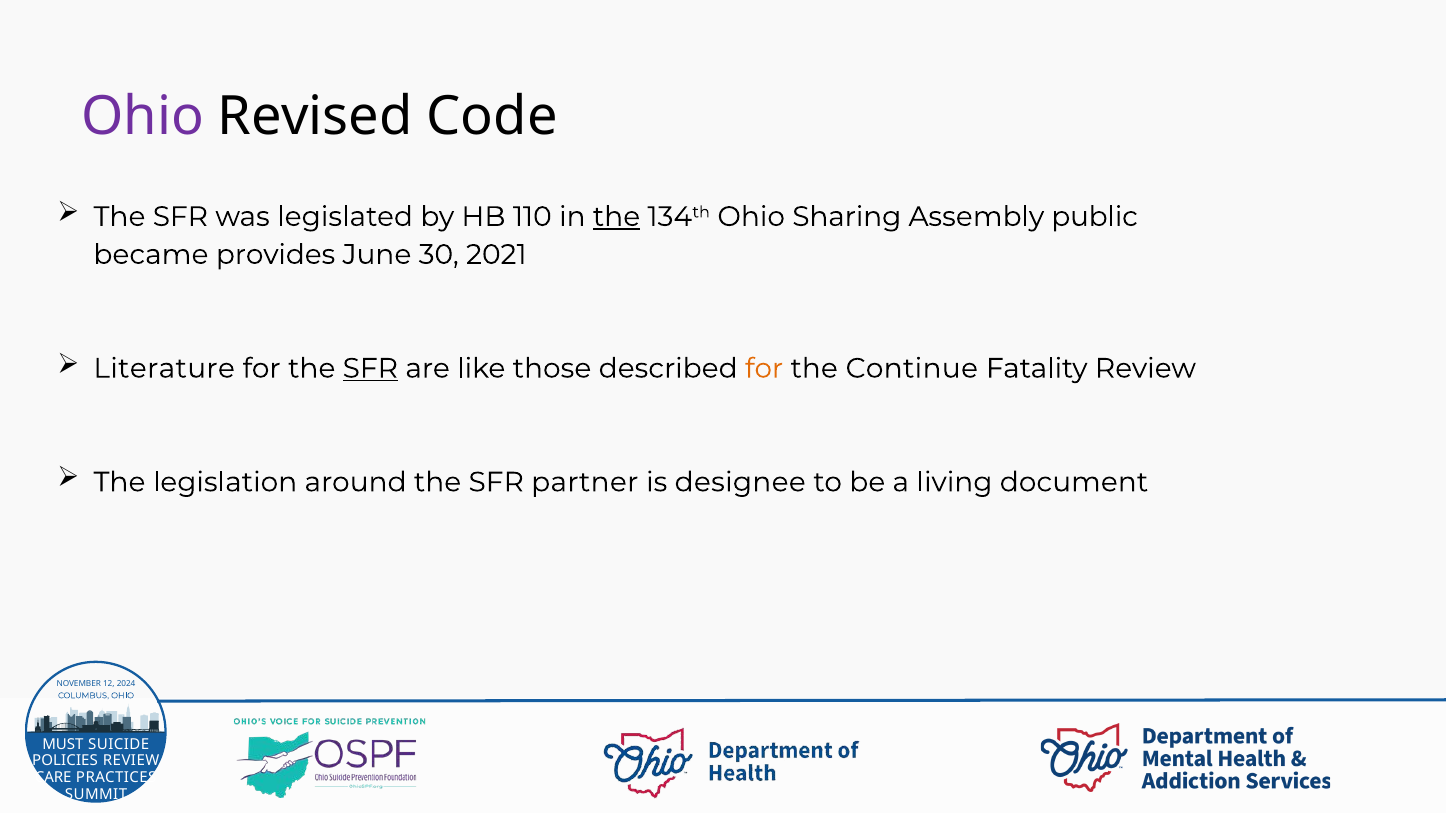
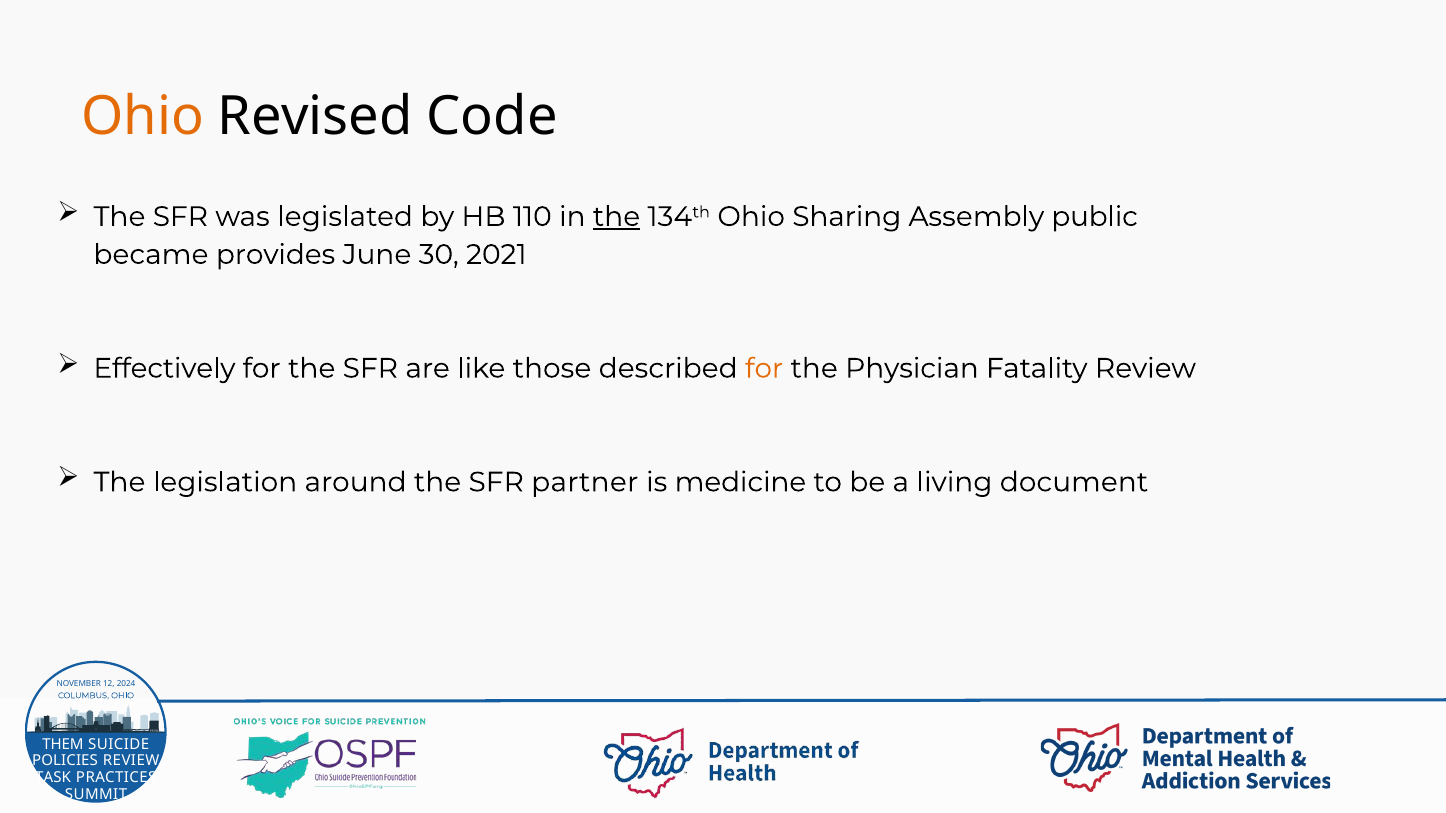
Ohio at (143, 116) colour: purple -> orange
Literature: Literature -> Effectively
SFR at (370, 369) underline: present -> none
Continue: Continue -> Physician
designee: designee -> medicine
MUST: MUST -> THEM
CARE: CARE -> TASK
